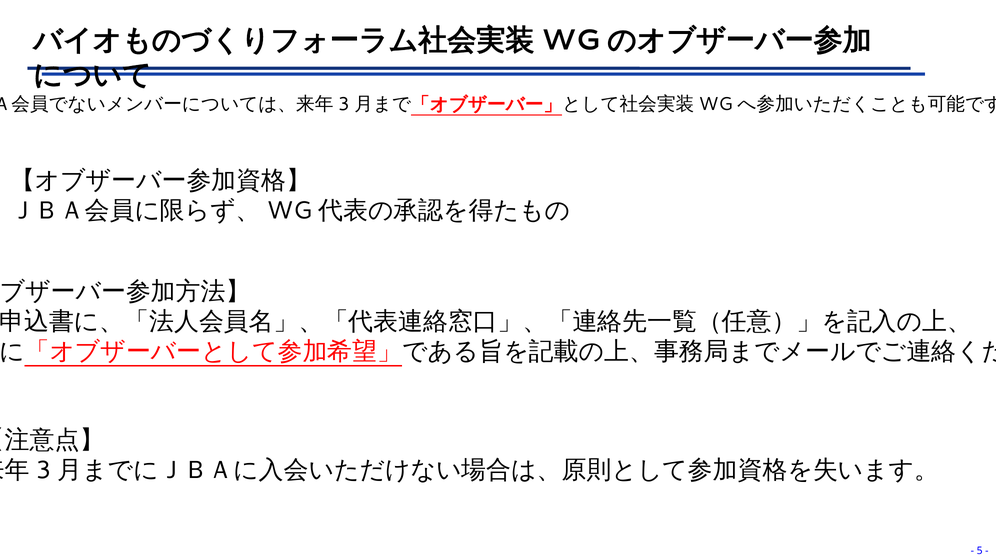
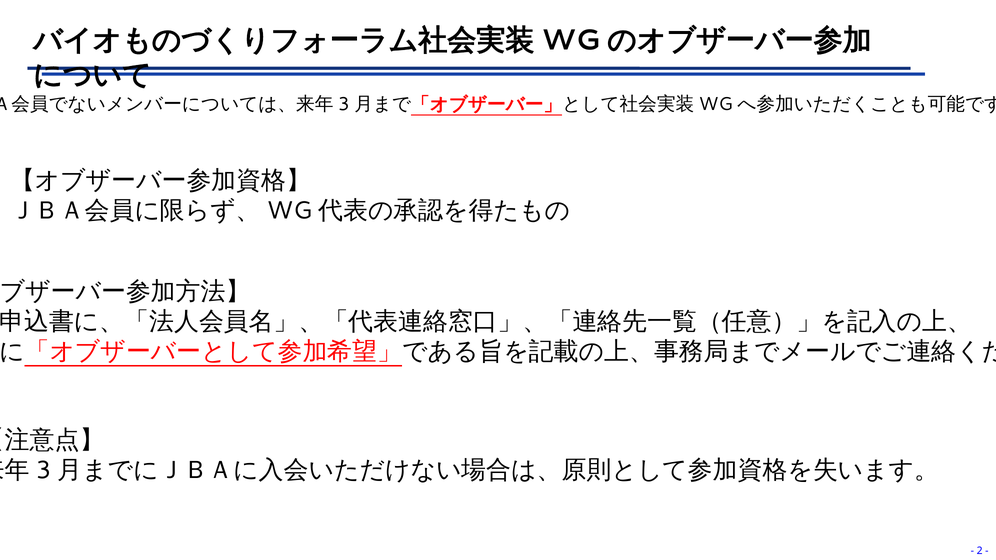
5: 5 -> 2
